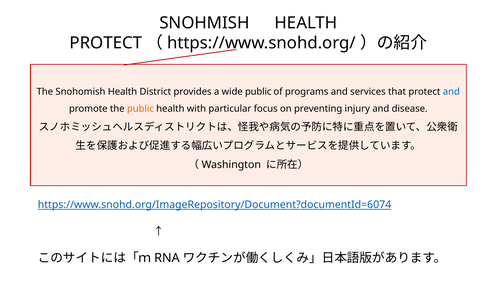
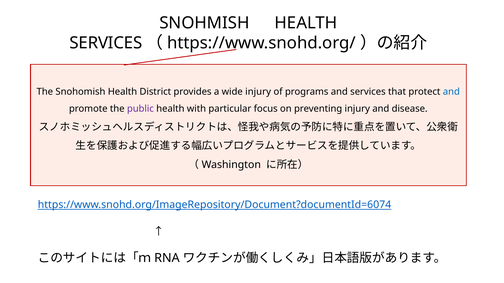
PROTECT at (106, 43): PROTECT -> SERVICES
wide public: public -> injury
public at (140, 109) colour: orange -> purple
